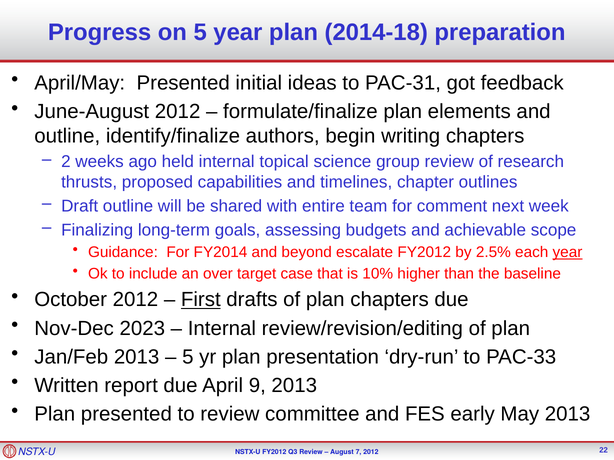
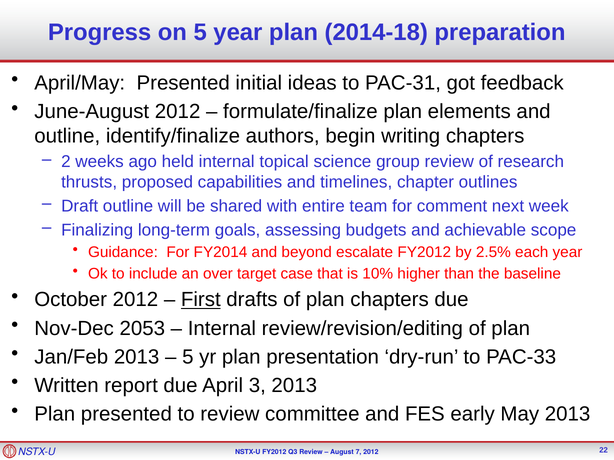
year at (567, 253) underline: present -> none
2023: 2023 -> 2053
9: 9 -> 3
